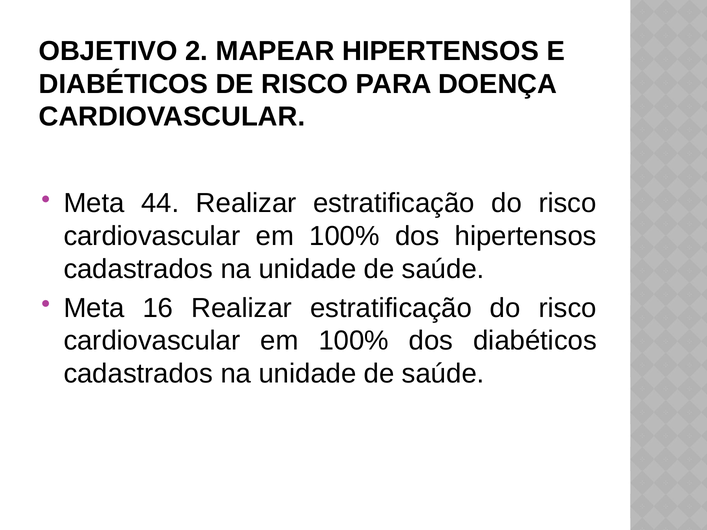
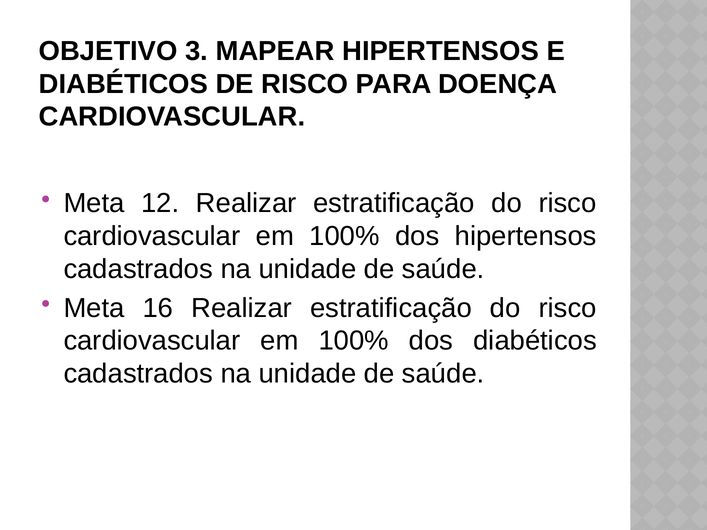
2: 2 -> 3
44: 44 -> 12
